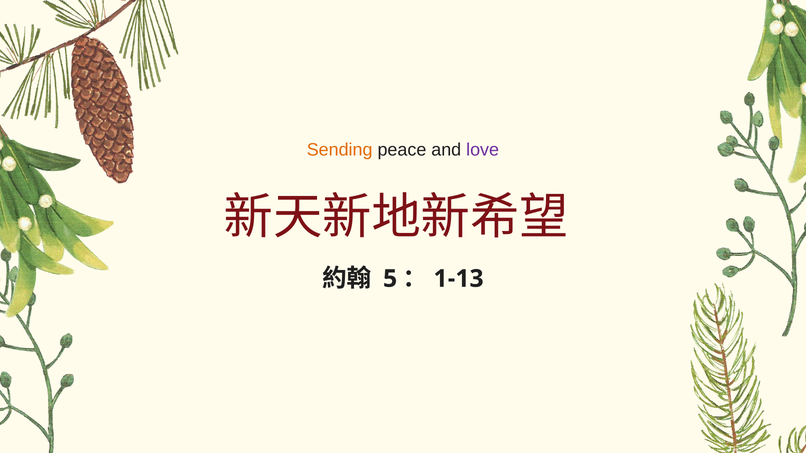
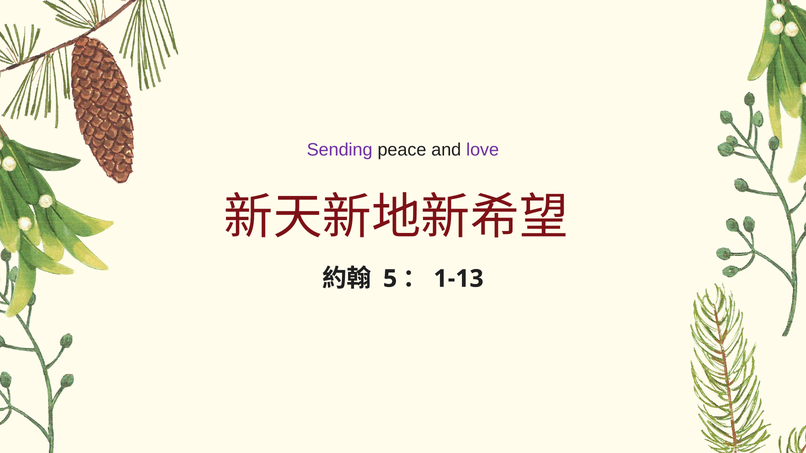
Sending colour: orange -> purple
